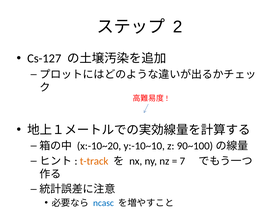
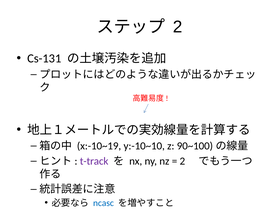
Cs-127: Cs-127 -> Cs-131
x:-10~20: x:-10~20 -> x:-10~19
t-track colour: orange -> purple
7 at (182, 161): 7 -> 2
